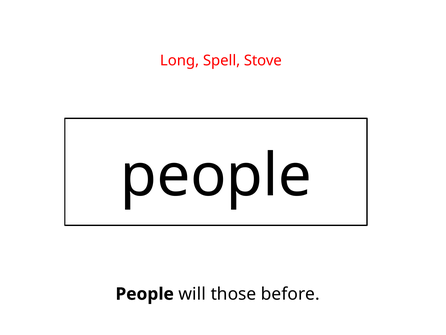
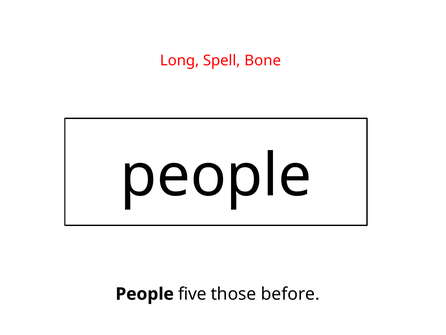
Stove: Stove -> Bone
will: will -> five
